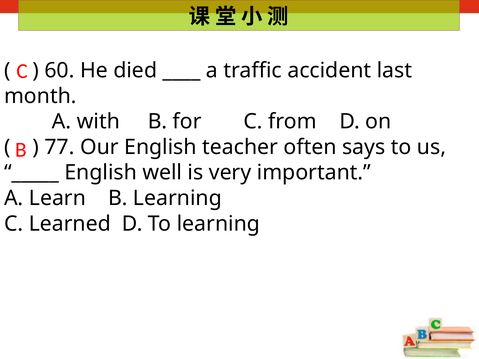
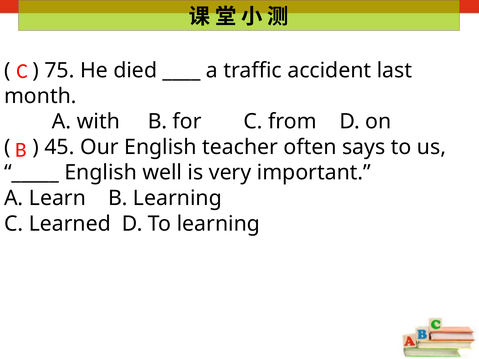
60: 60 -> 75
77: 77 -> 45
